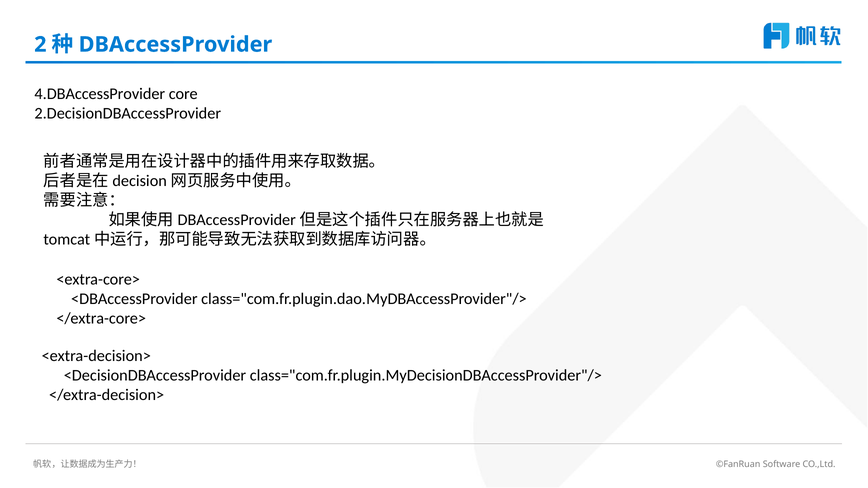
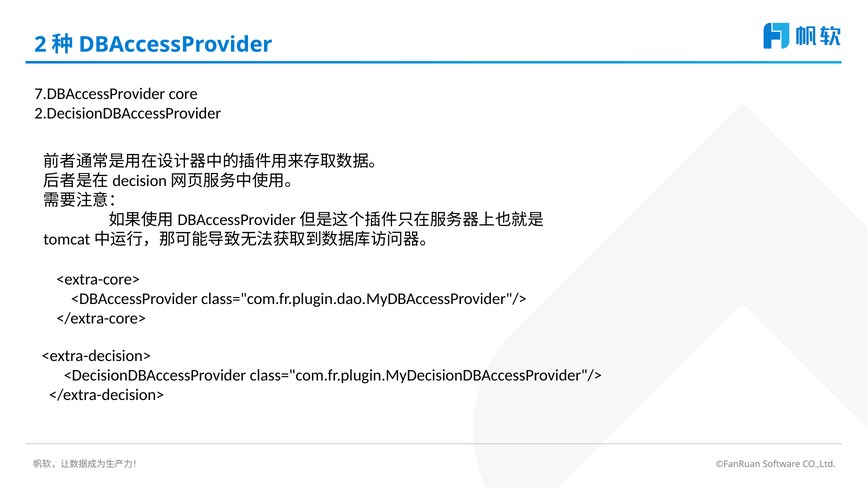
4.DBAccessProvider: 4.DBAccessProvider -> 7.DBAccessProvider
